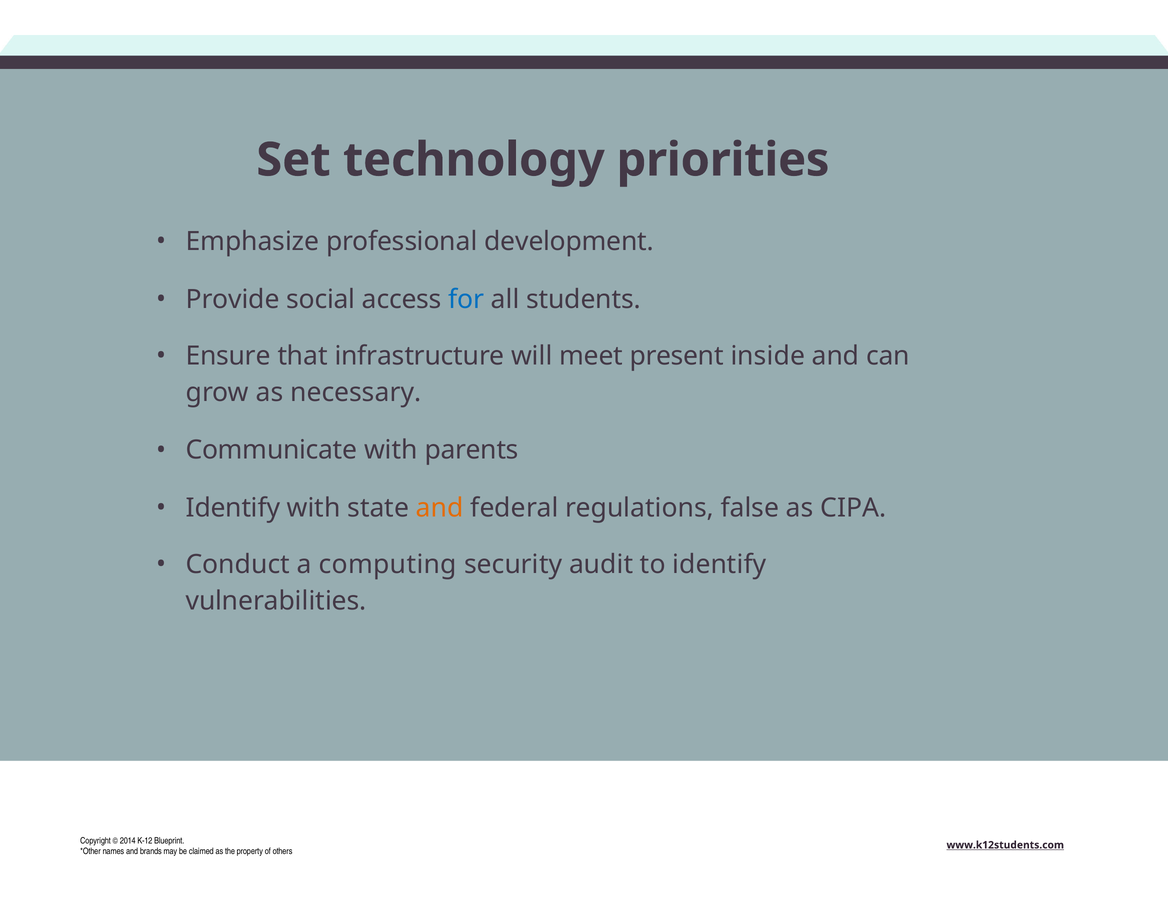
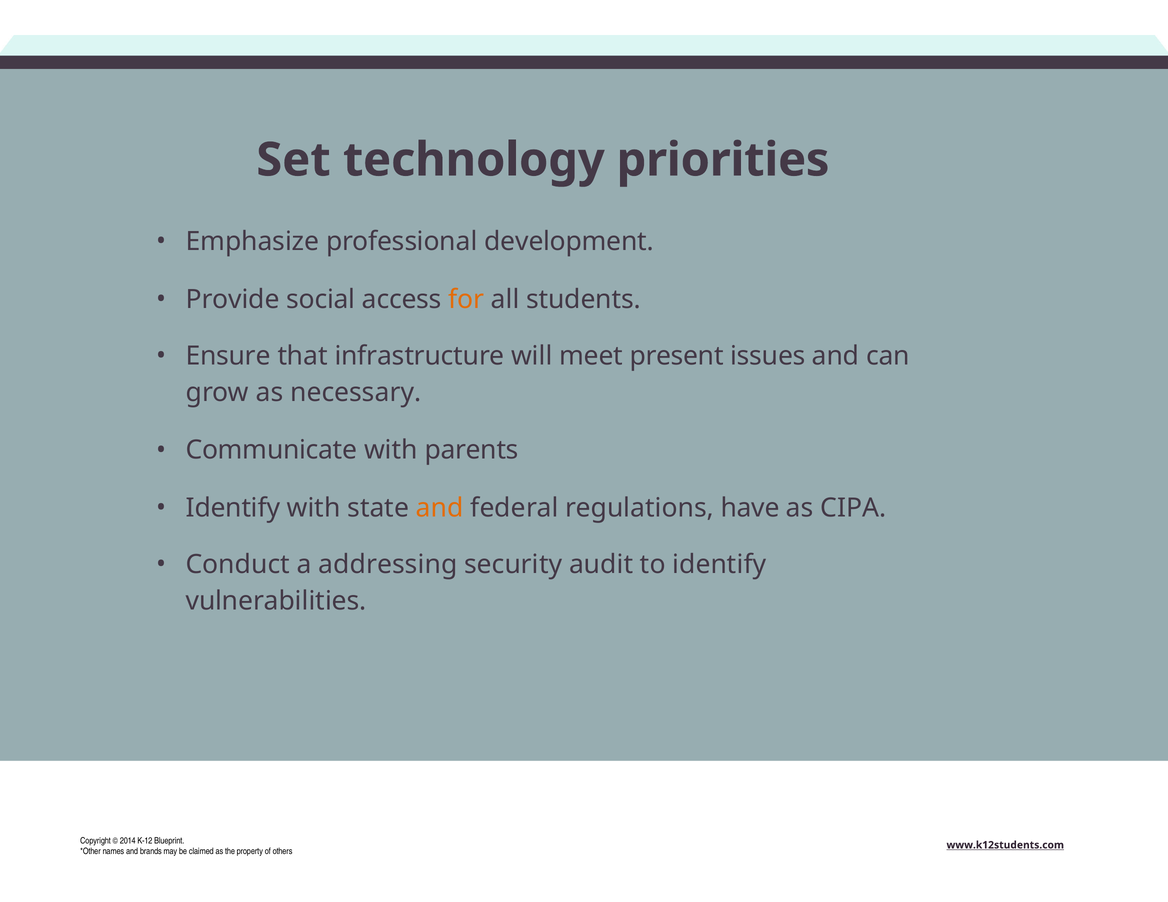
for colour: blue -> orange
inside: inside -> issues
false: false -> have
computing: computing -> addressing
